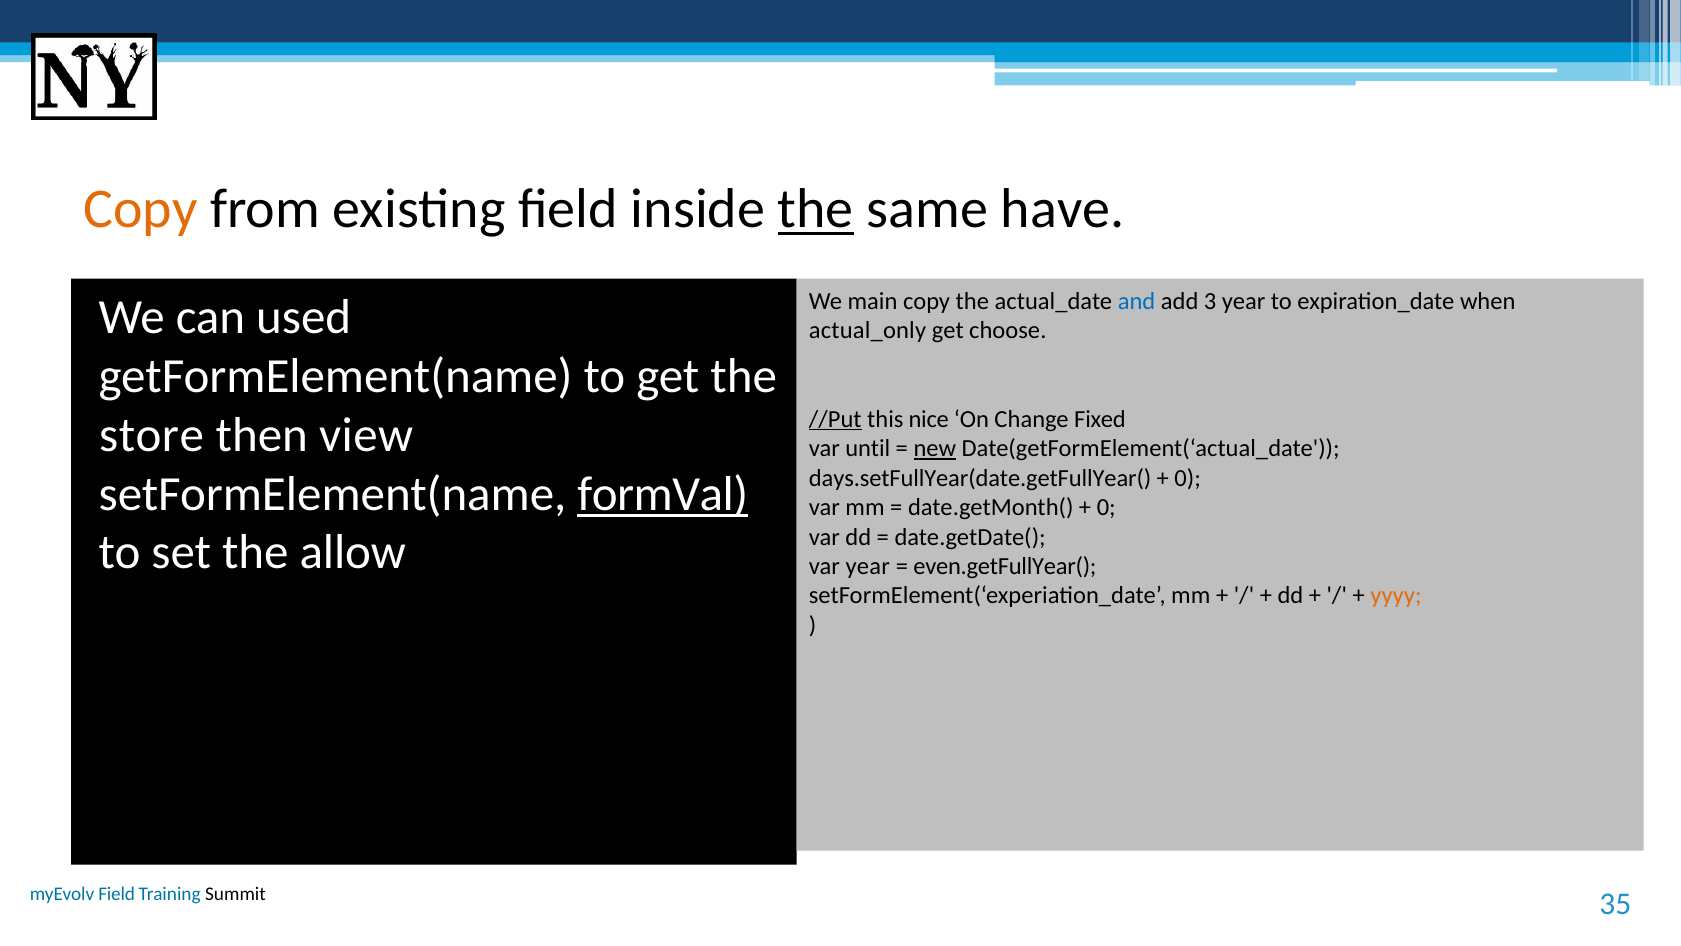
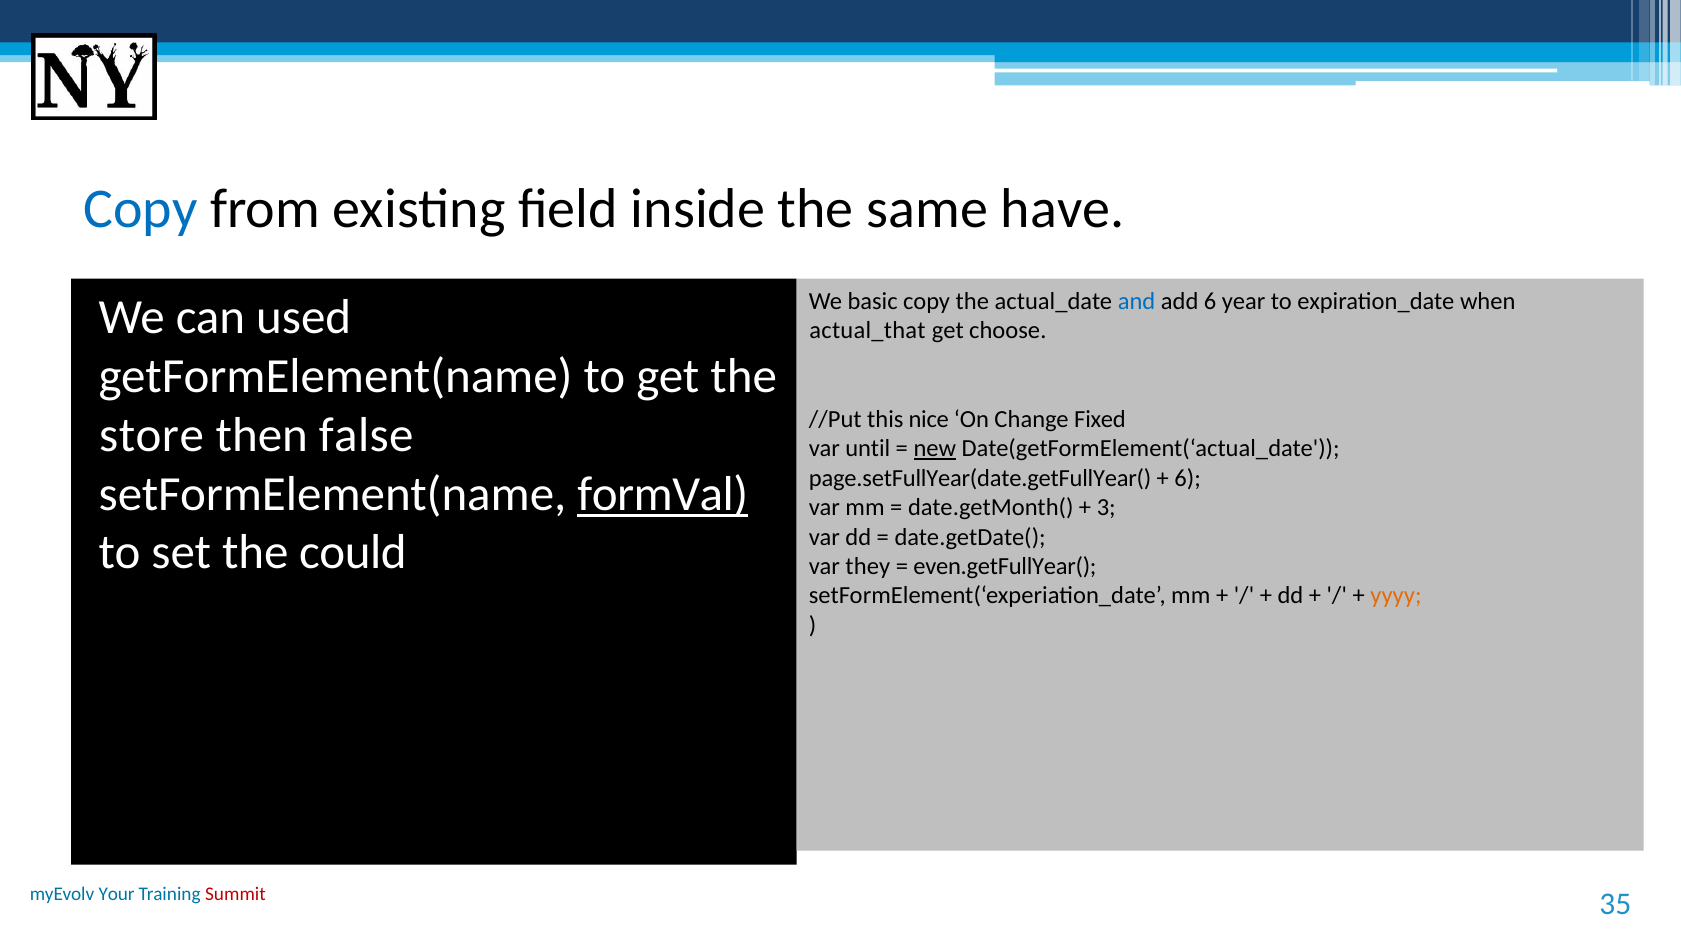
Copy at (141, 209) colour: orange -> blue
the at (816, 209) underline: present -> none
main: main -> basic
add 3: 3 -> 6
actual_only: actual_only -> actual_that
//Put underline: present -> none
view: view -> false
days.setFullYear(date.getFullYear(: days.setFullYear(date.getFullYear( -> page.setFullYear(date.getFullYear(
0 at (1188, 478): 0 -> 6
0 at (1106, 507): 0 -> 3
allow: allow -> could
var year: year -> they
myEvolv Field: Field -> Your
Summit colour: black -> red
